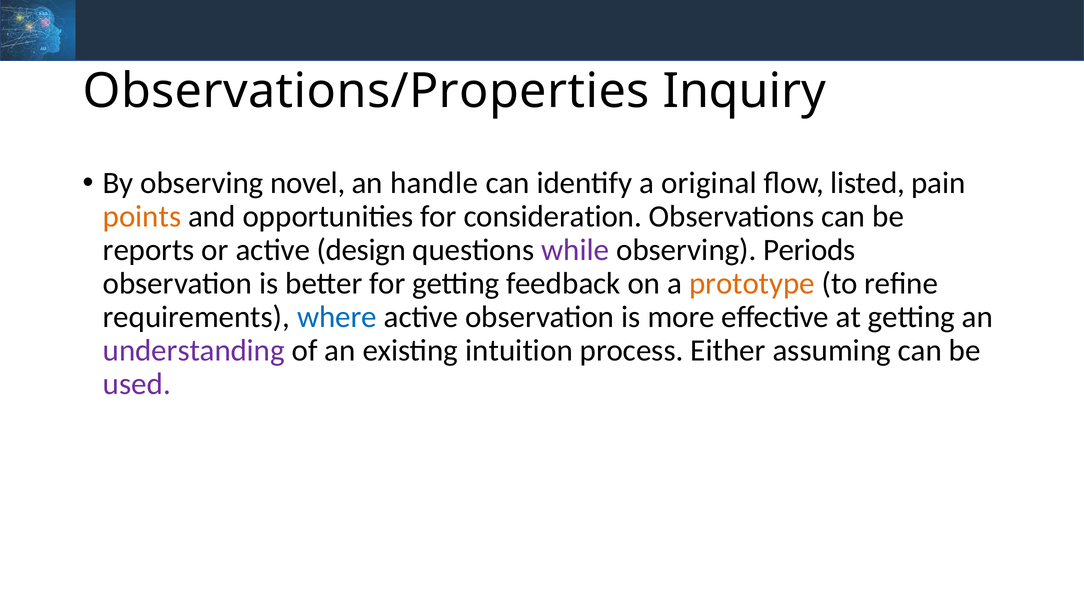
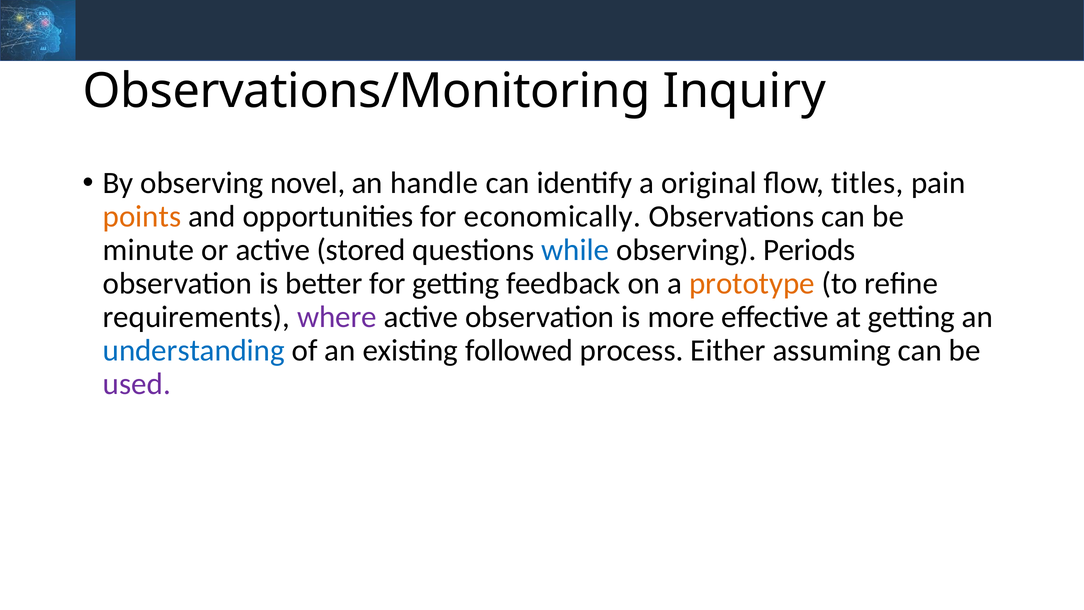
Observations/Properties: Observations/Properties -> Observations/Monitoring
listed: listed -> titles
consideration: consideration -> economically
reports: reports -> minute
design: design -> stored
while colour: purple -> blue
where colour: blue -> purple
understanding colour: purple -> blue
intuition: intuition -> followed
